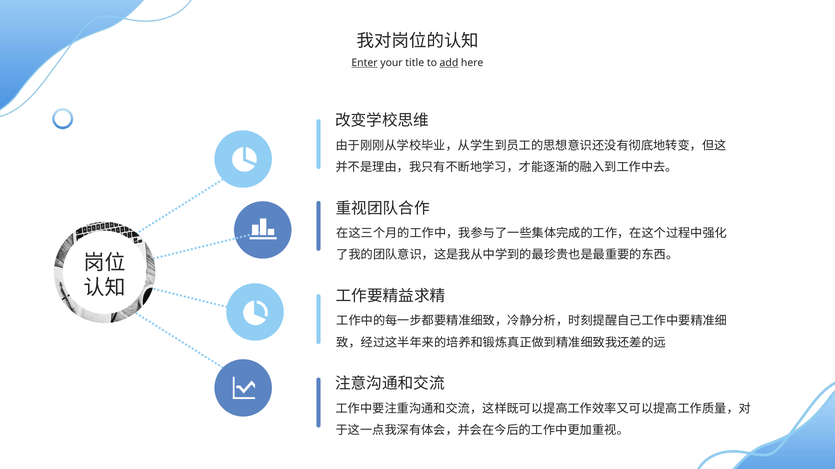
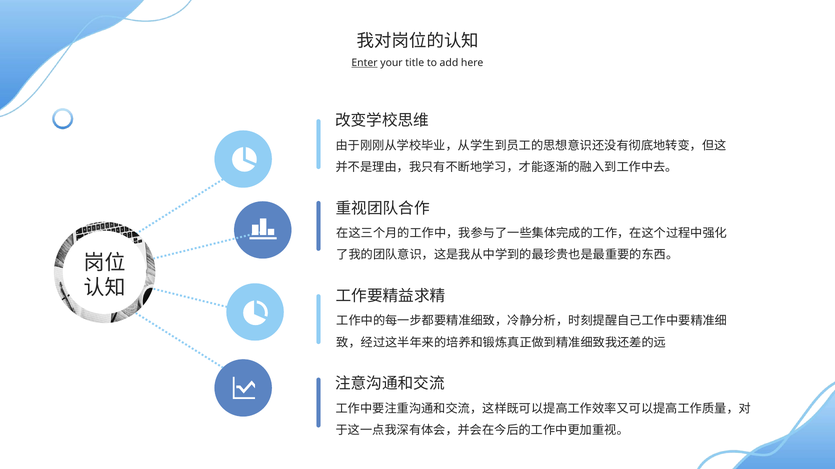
add underline: present -> none
